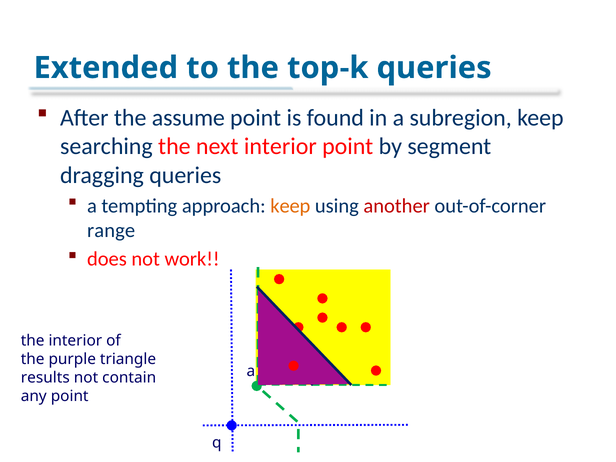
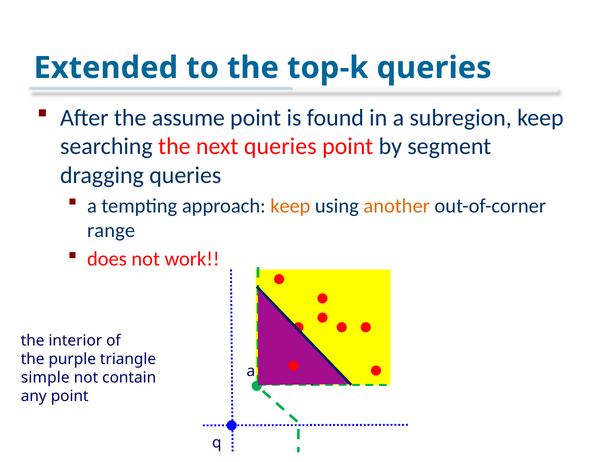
next interior: interior -> queries
another colour: red -> orange
results: results -> simple
